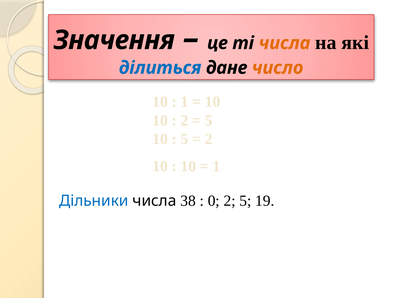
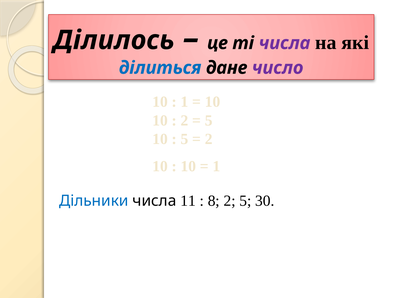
Значення: Значення -> Ділилось
числа at (285, 43) colour: orange -> purple
число colour: orange -> purple
38: 38 -> 11
0: 0 -> 8
19: 19 -> 30
